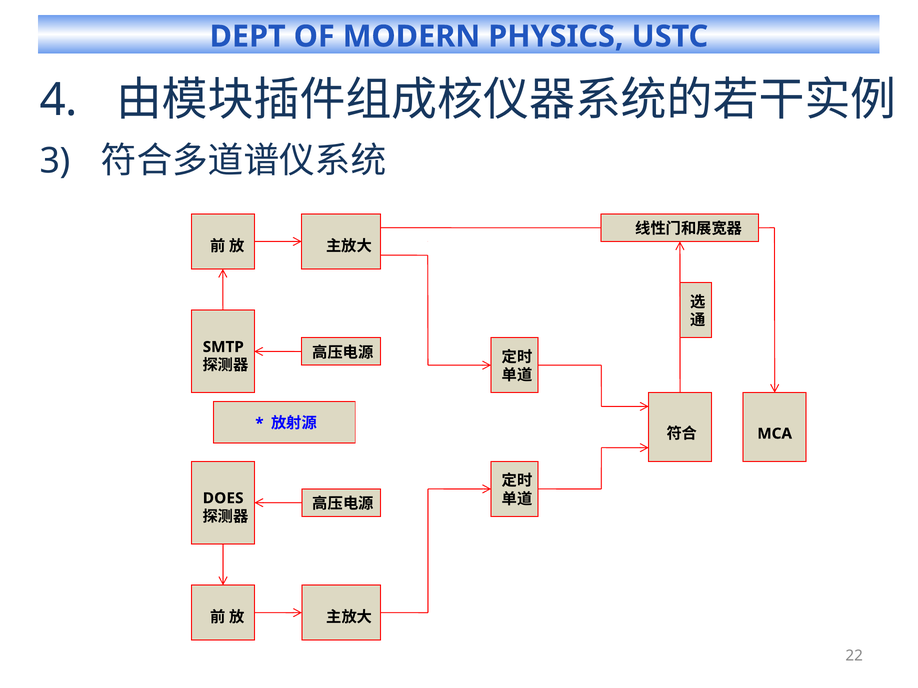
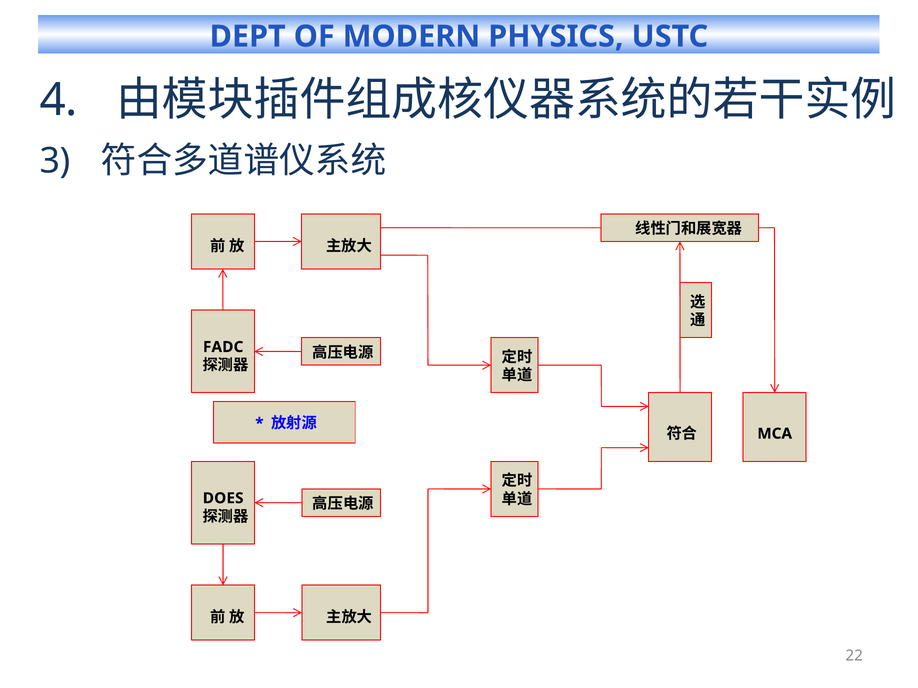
SMTP: SMTP -> FADC
